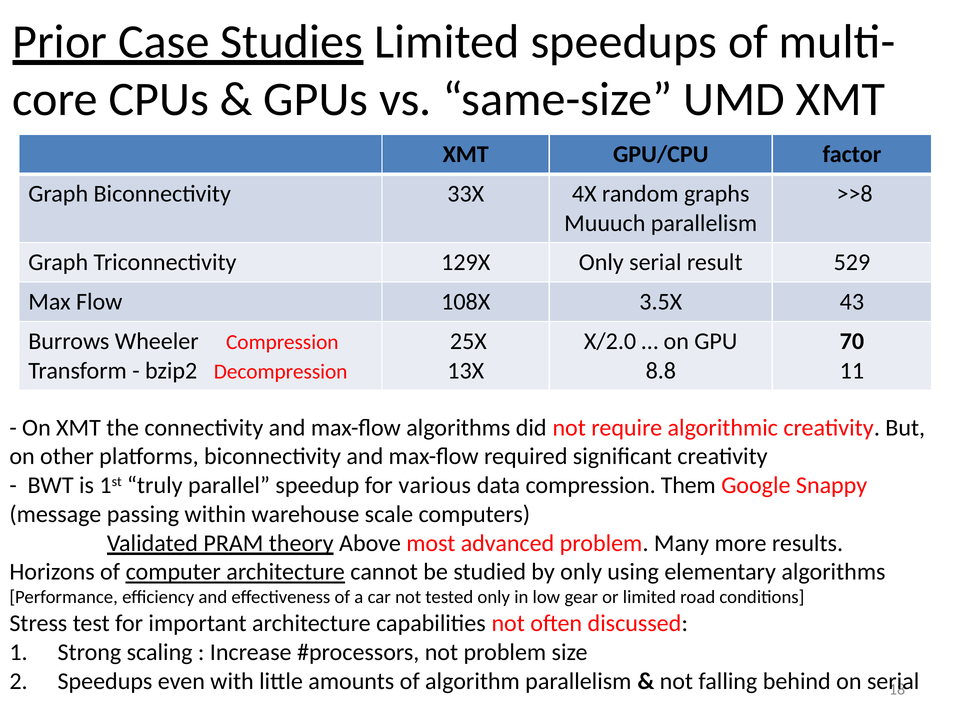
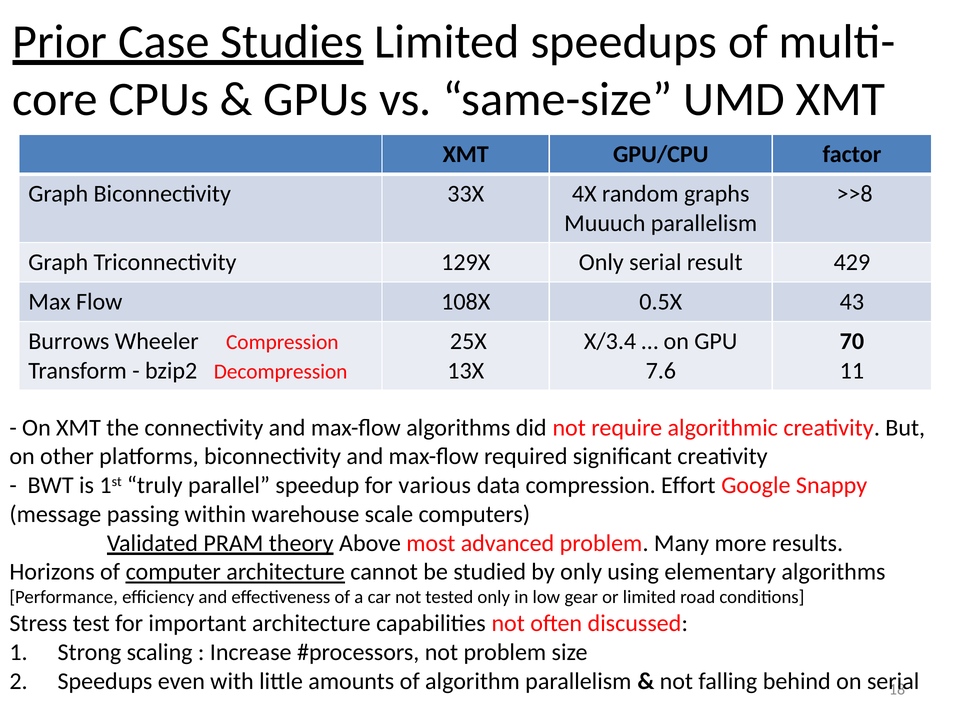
529: 529 -> 429
3.5X: 3.5X -> 0.5X
X/2.0: X/2.0 -> X/3.4
8.8: 8.8 -> 7.6
Them: Them -> Effort
